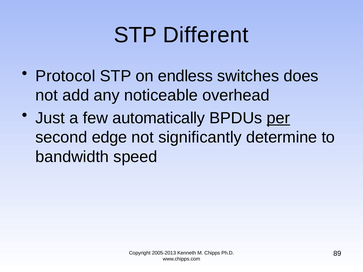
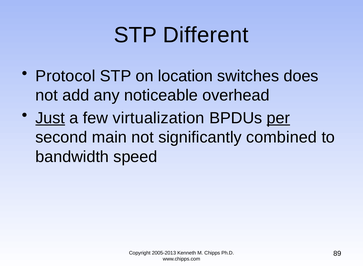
endless: endless -> location
Just underline: none -> present
automatically: automatically -> virtualization
edge: edge -> main
determine: determine -> combined
